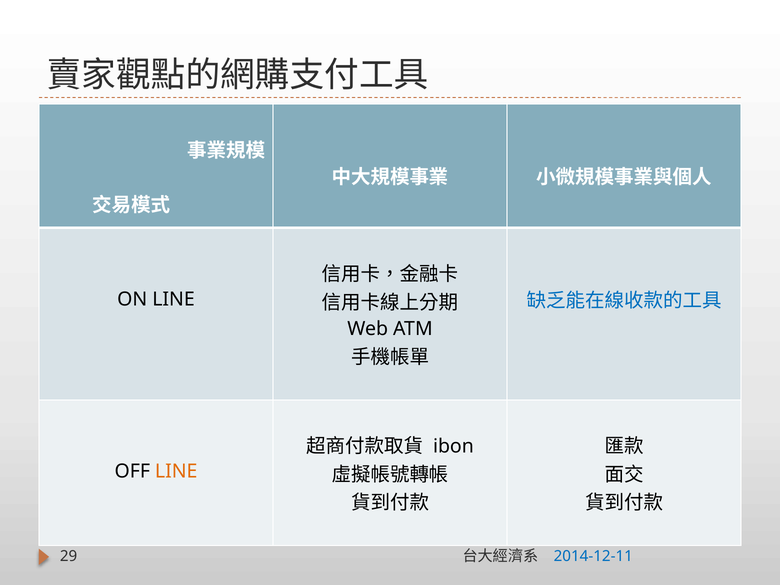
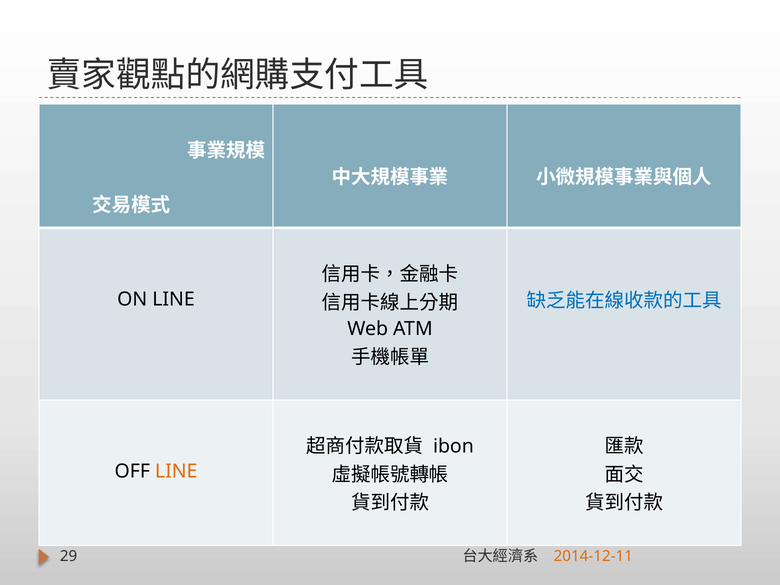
2014-12-11 colour: blue -> orange
